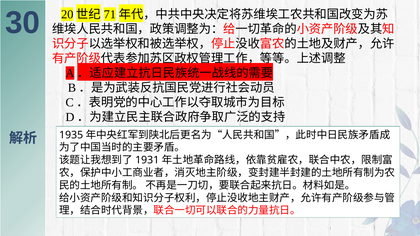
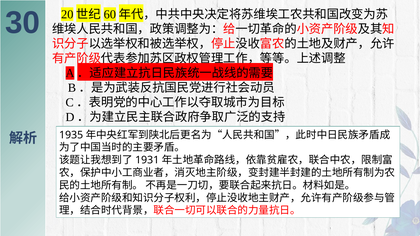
71: 71 -> 60
